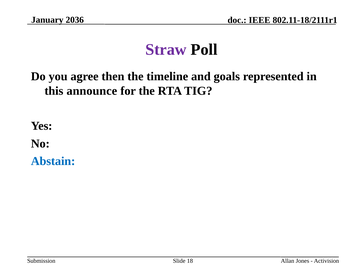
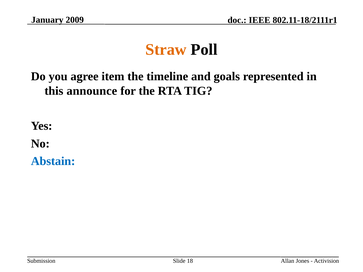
2036: 2036 -> 2009
Straw colour: purple -> orange
then: then -> item
